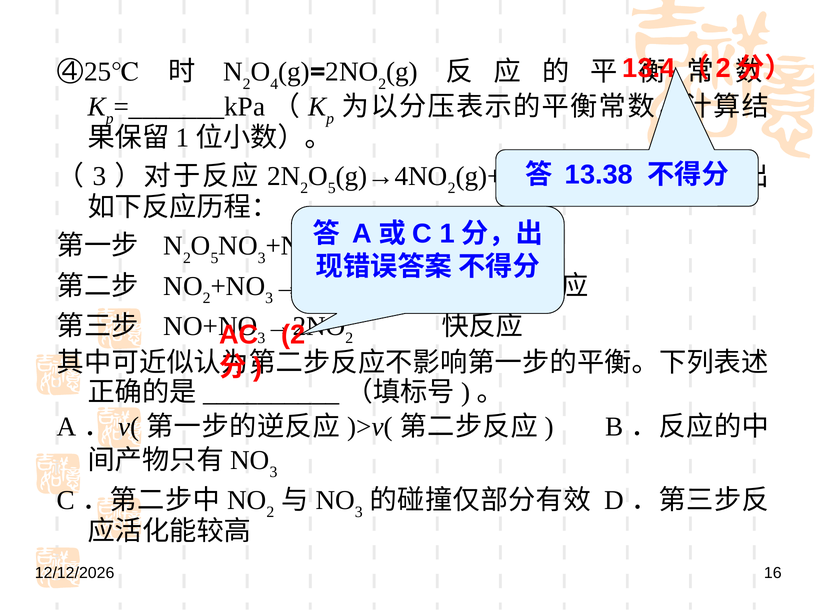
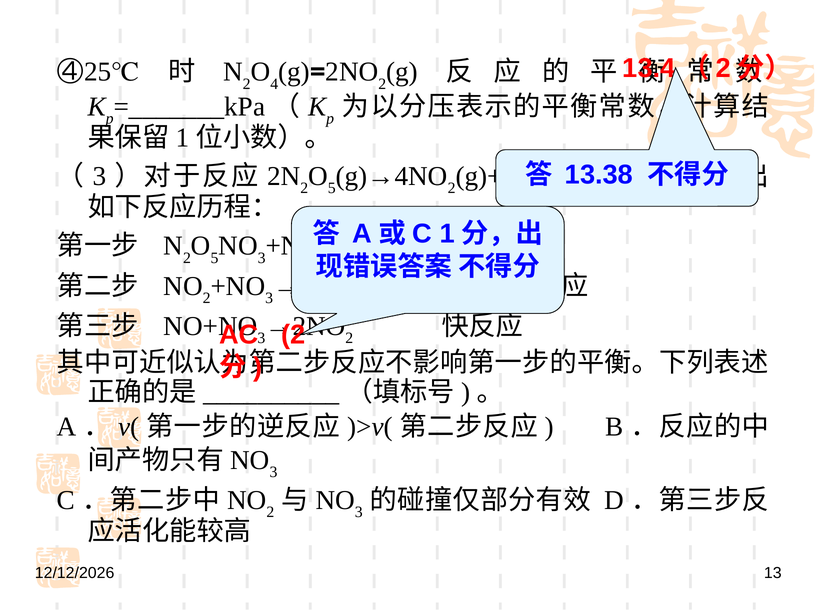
16: 16 -> 13
